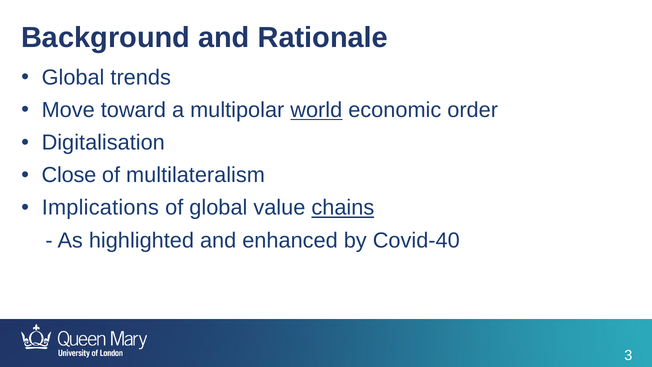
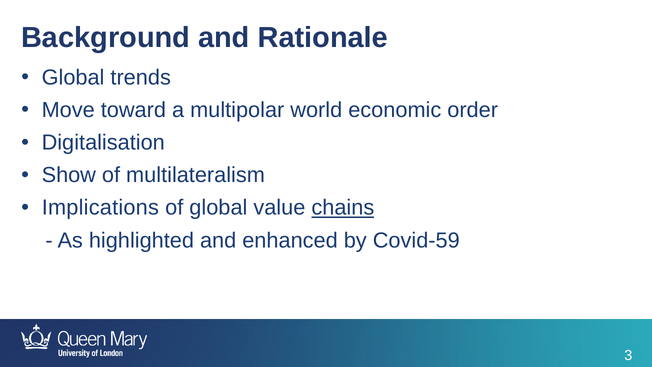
world underline: present -> none
Close: Close -> Show
Covid-40: Covid-40 -> Covid-59
